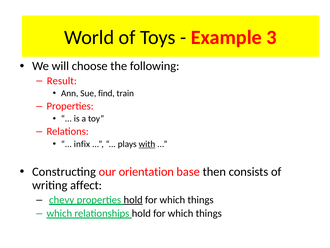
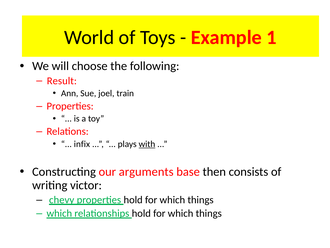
3: 3 -> 1
find: find -> joel
orientation: orientation -> arguments
affect: affect -> victor
hold at (133, 199) underline: present -> none
